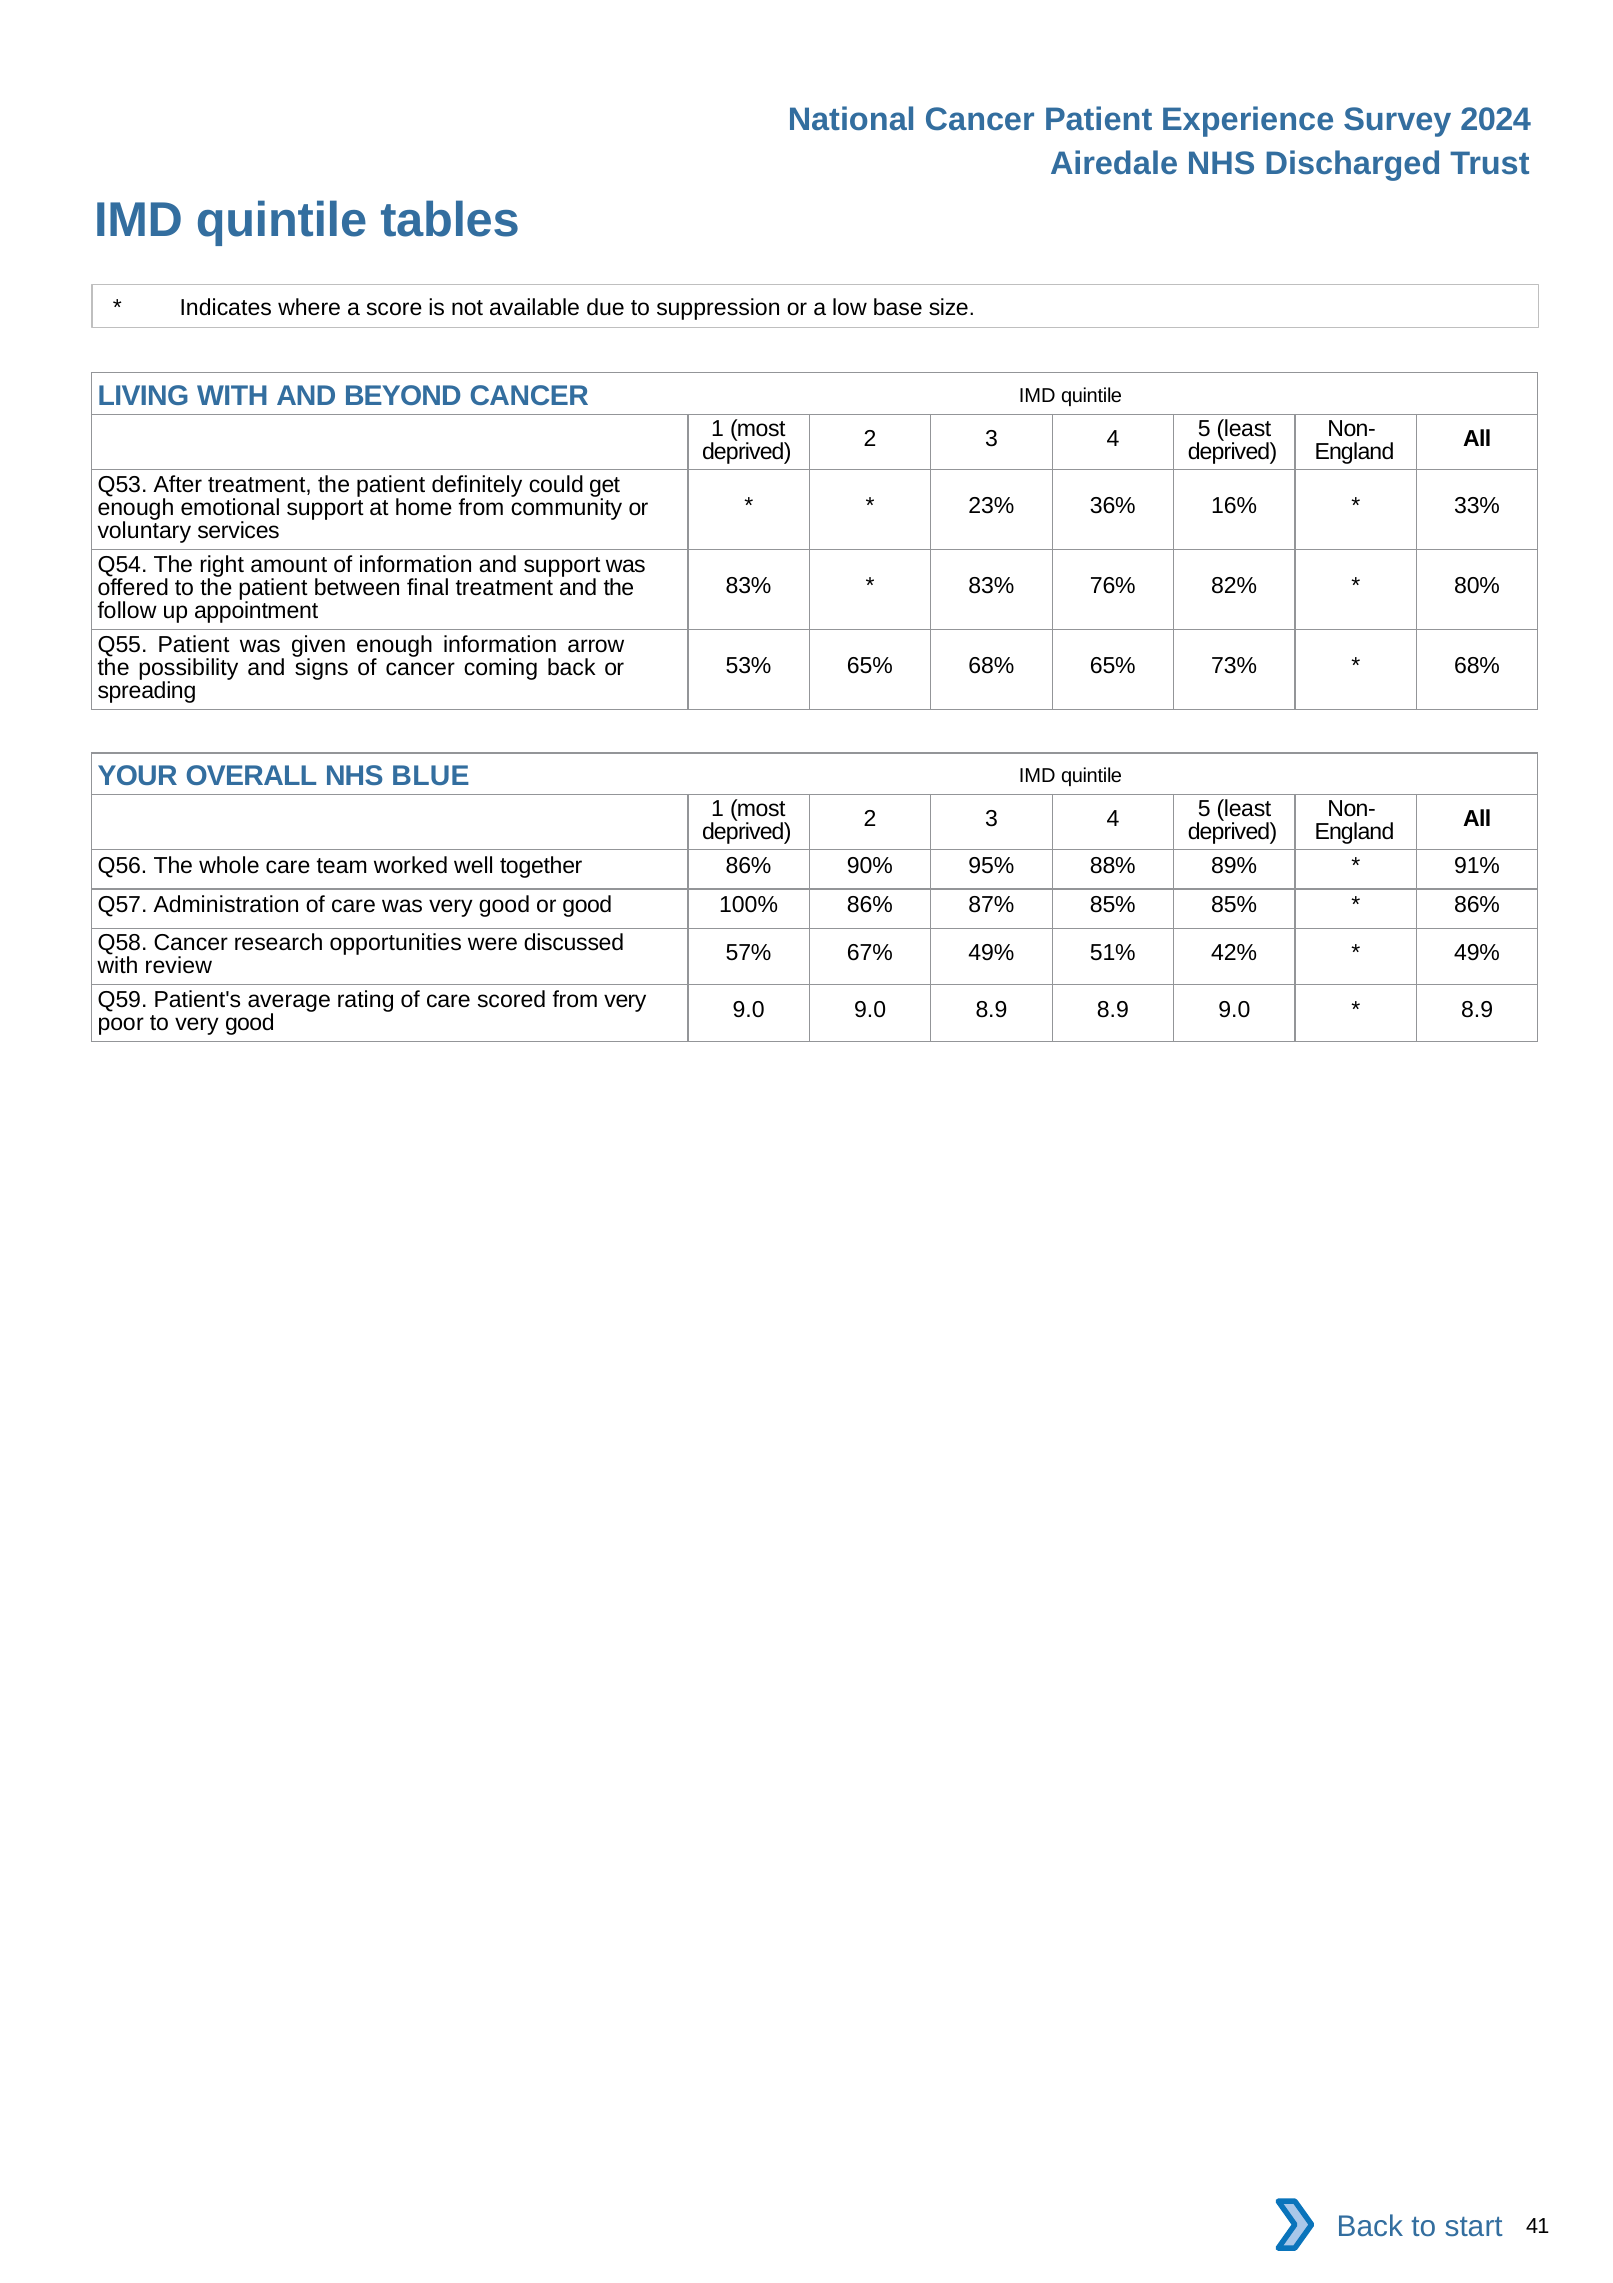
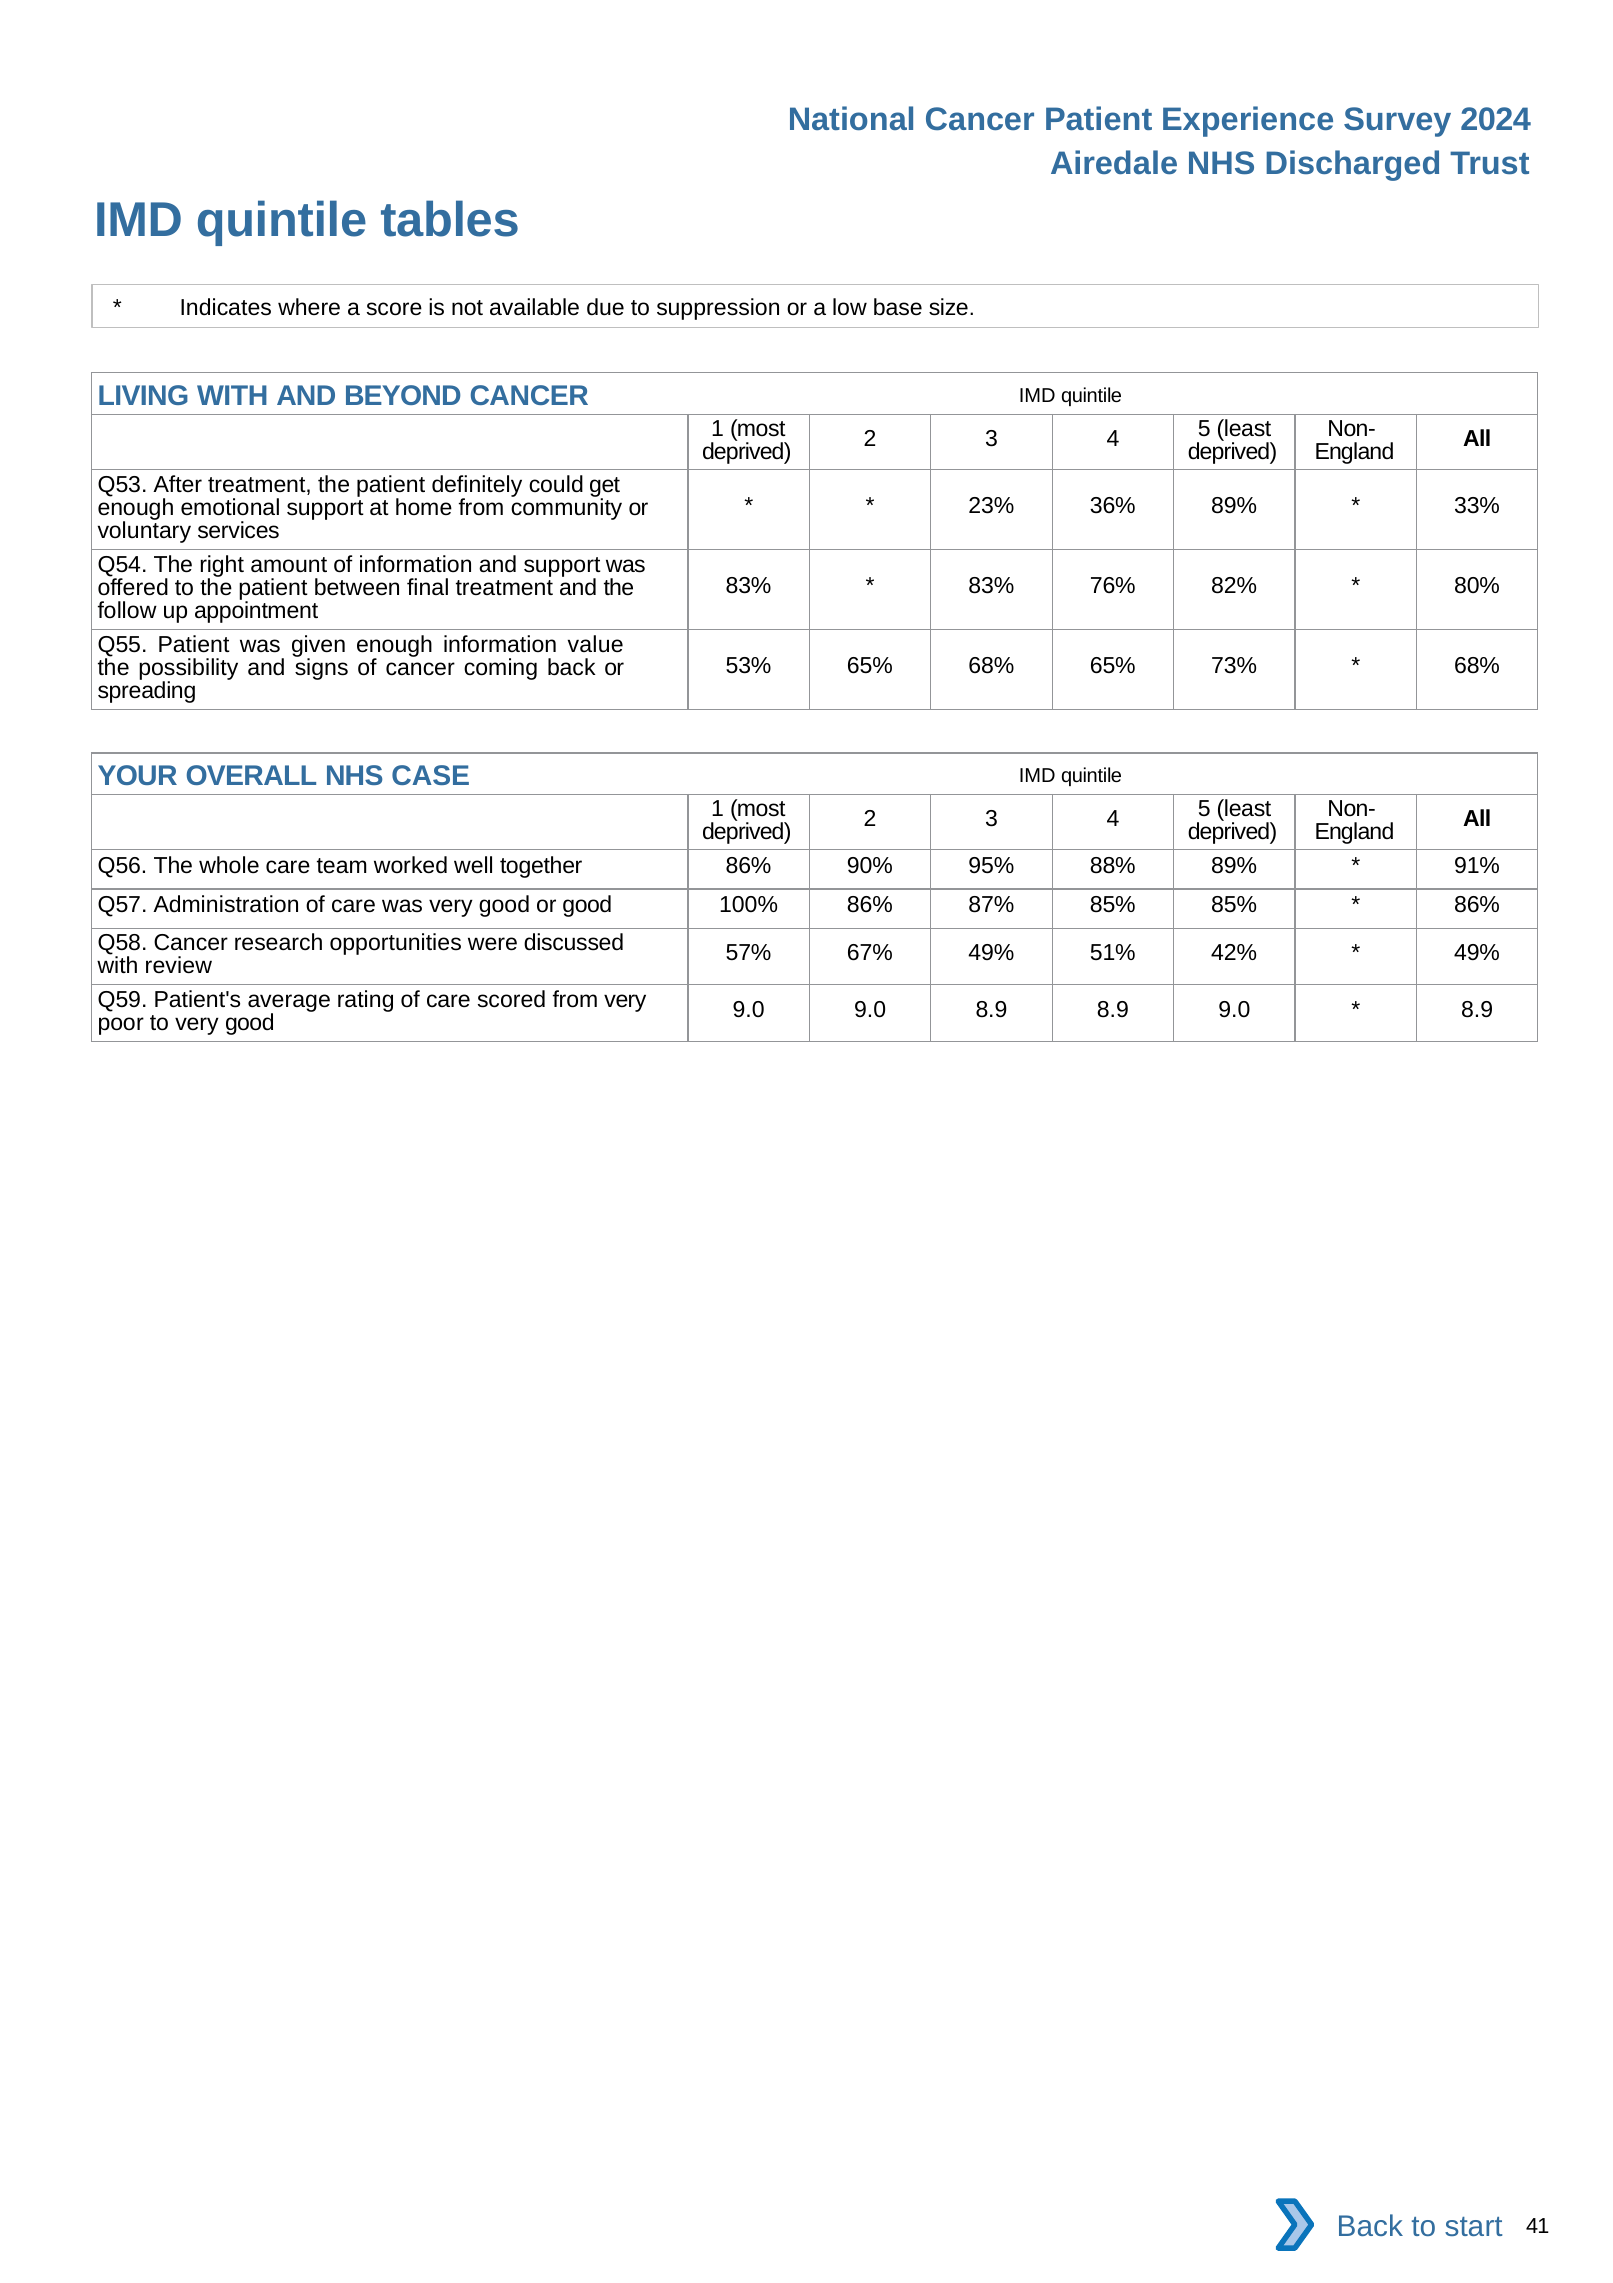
36% 16%: 16% -> 89%
arrow: arrow -> value
BLUE: BLUE -> CASE
